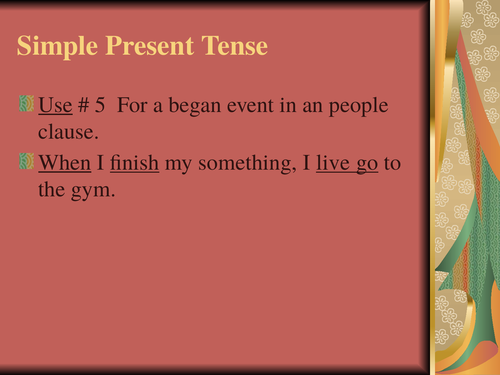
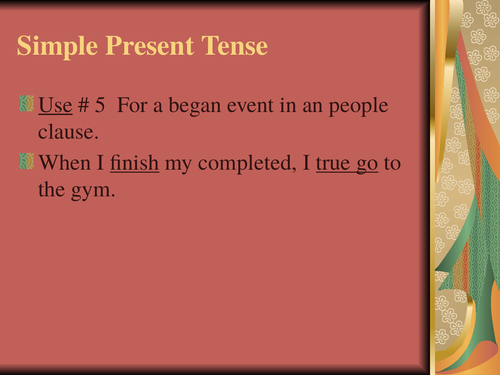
When underline: present -> none
something: something -> completed
live: live -> true
